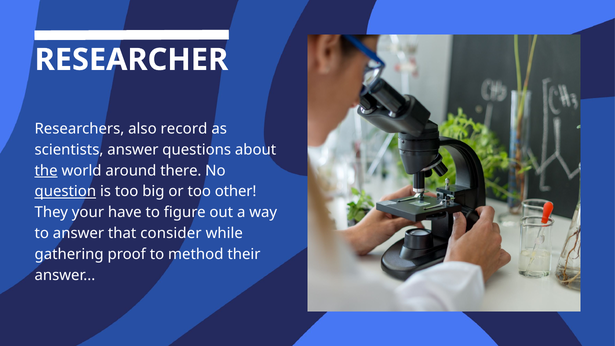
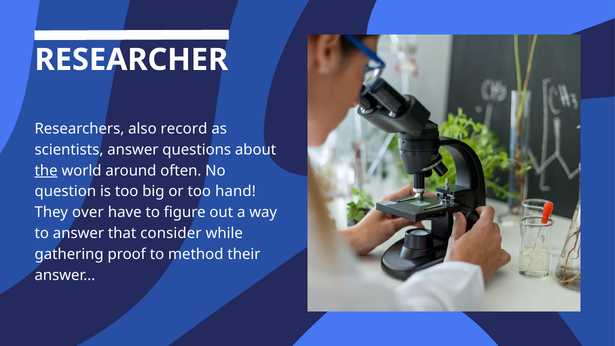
there: there -> often
question underline: present -> none
other: other -> hand
your: your -> over
